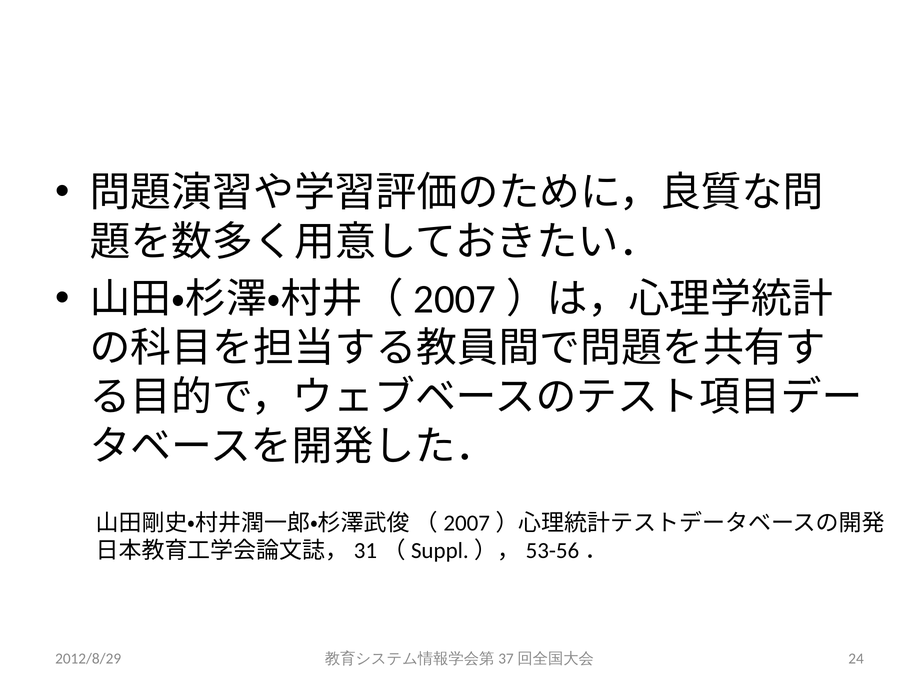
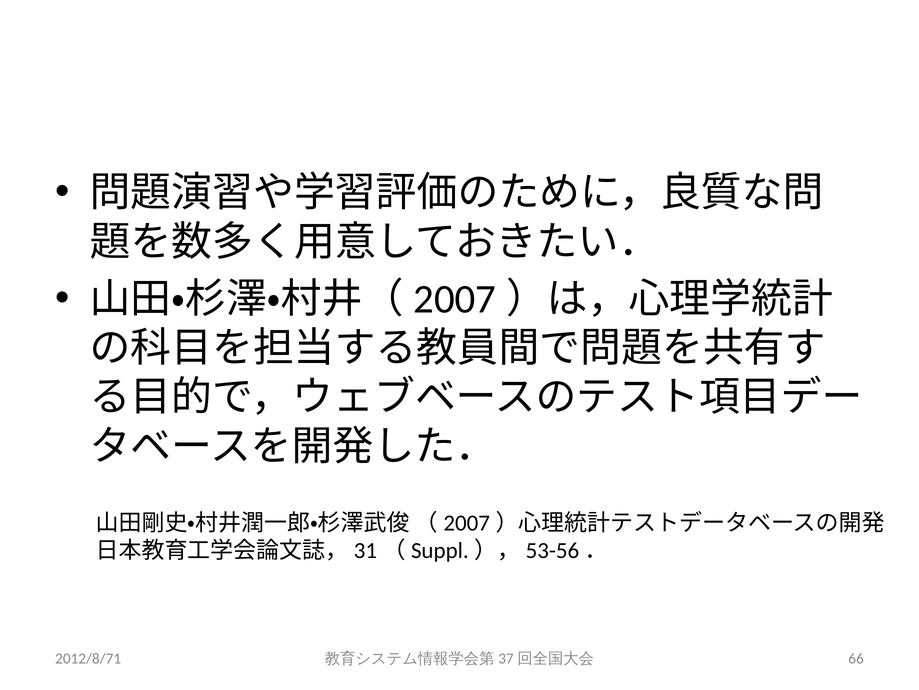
2012/8/29: 2012/8/29 -> 2012/8/71
24: 24 -> 66
